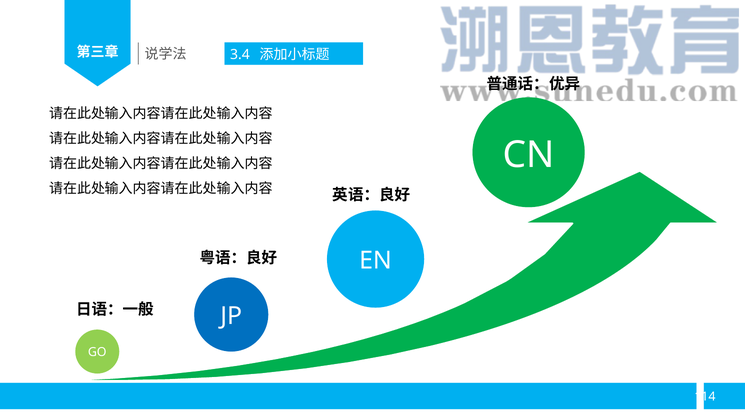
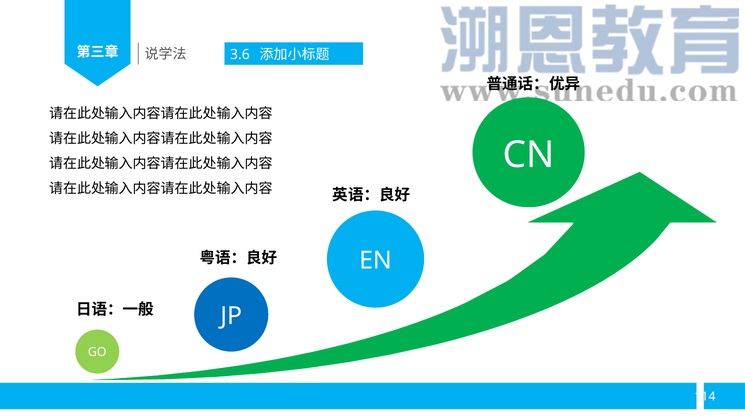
3.4: 3.4 -> 3.6
